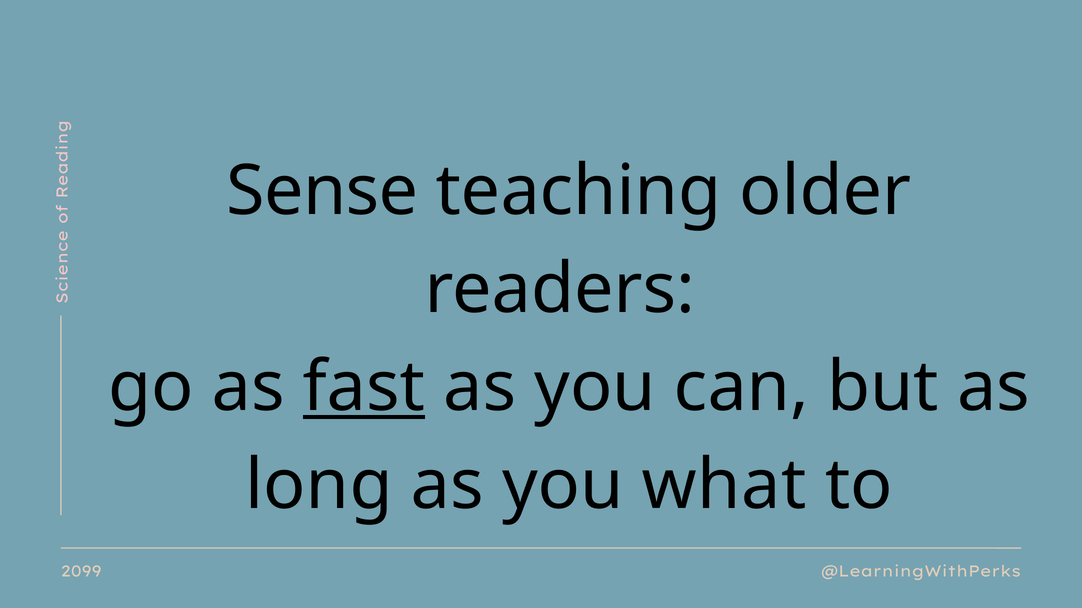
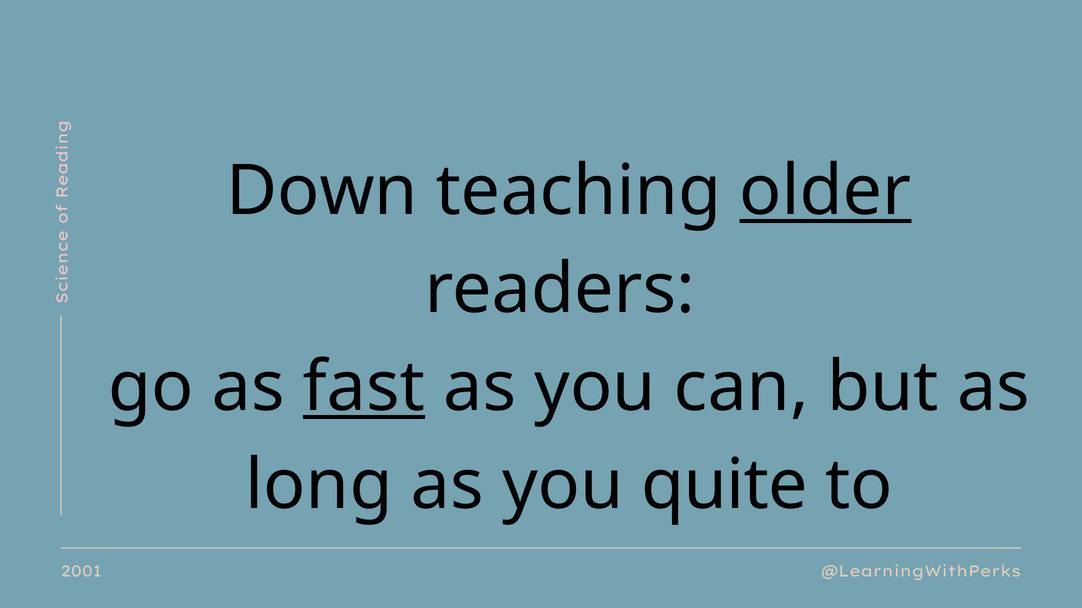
Sense: Sense -> Down
older underline: none -> present
what: what -> quite
2099: 2099 -> 2001
